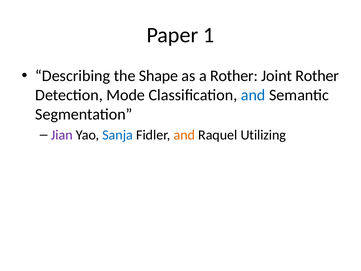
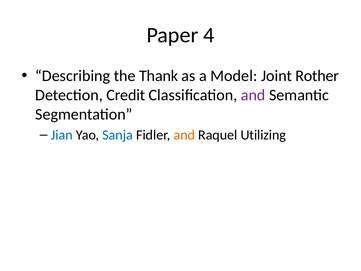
1: 1 -> 4
Shape: Shape -> Thank
a Rother: Rother -> Model
Mode: Mode -> Credit
and at (253, 95) colour: blue -> purple
Jian colour: purple -> blue
